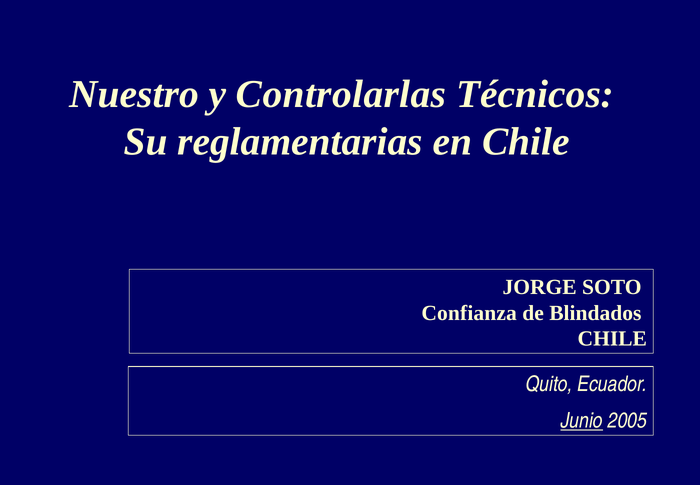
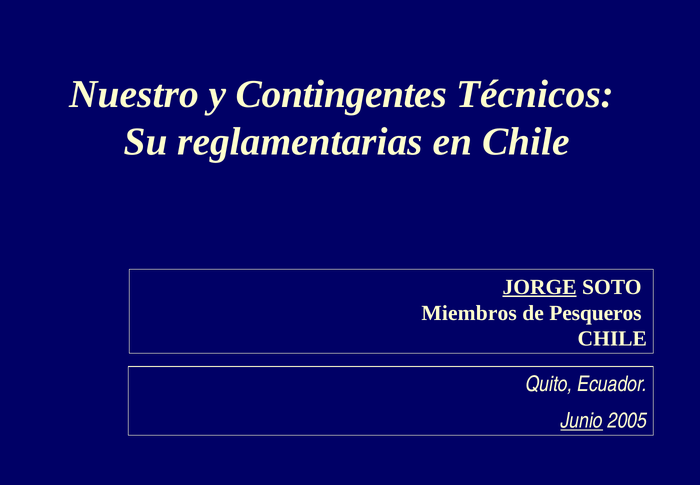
Controlarlas: Controlarlas -> Contingentes
JORGE underline: none -> present
Confianza: Confianza -> Miembros
Blindados: Blindados -> Pesqueros
